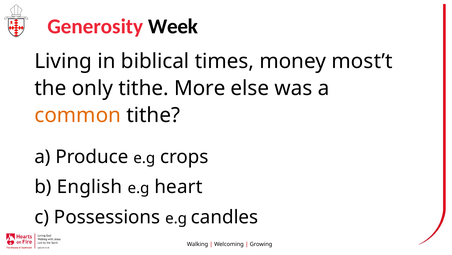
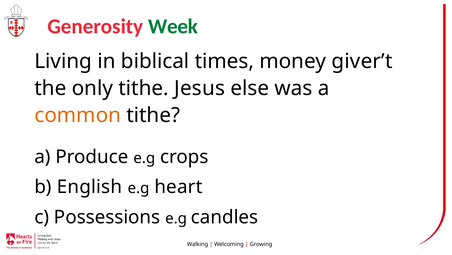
Week colour: black -> green
most’t: most’t -> giver’t
More: More -> Jesus
